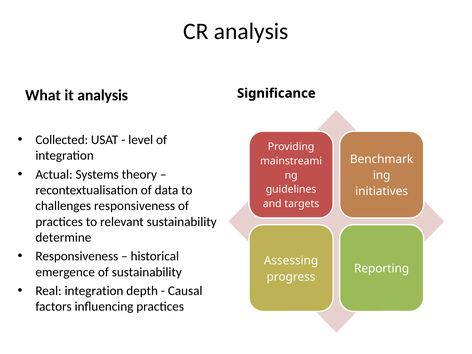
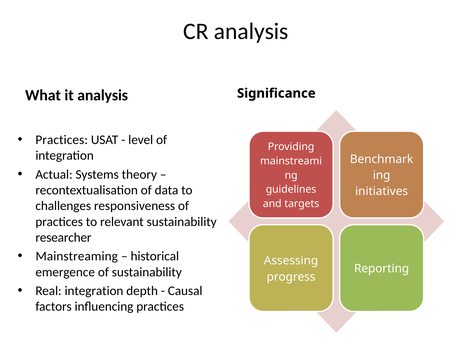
Collected at (62, 140): Collected -> Practices
determine: determine -> researcher
Responsiveness at (77, 256): Responsiveness -> Mainstreaming
